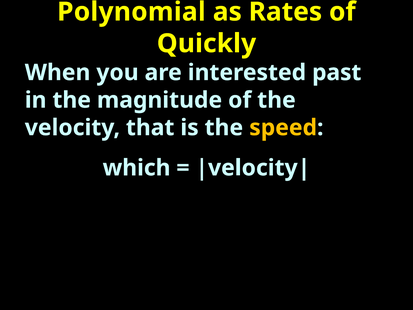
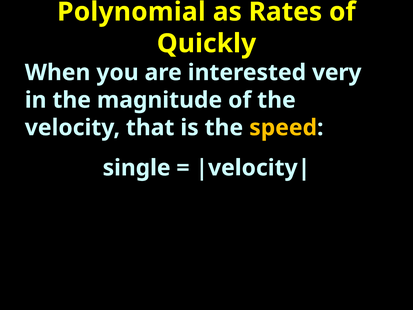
past: past -> very
which: which -> single
